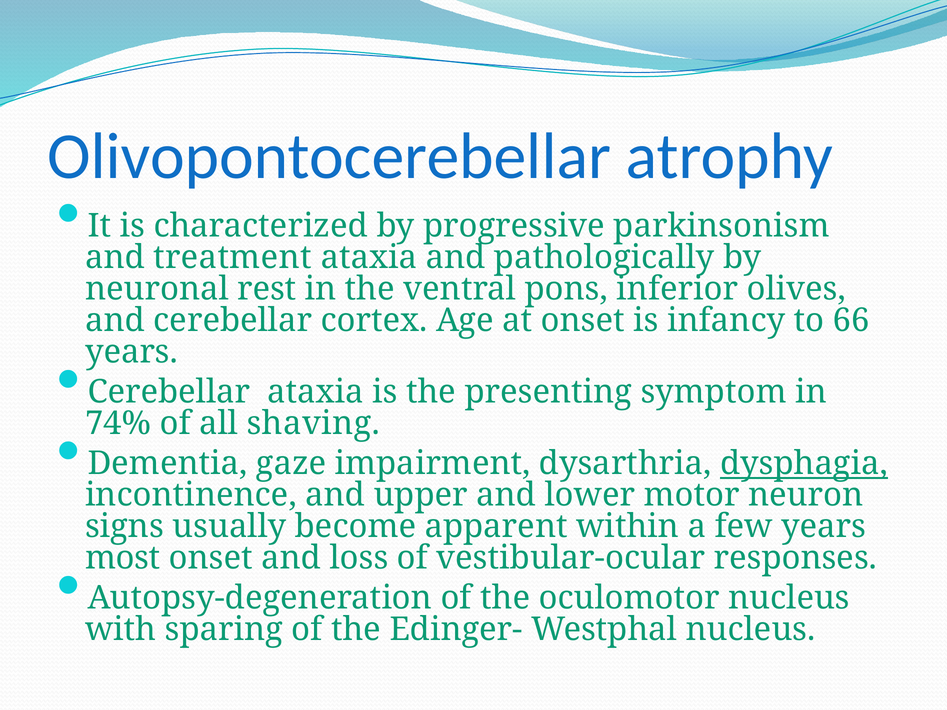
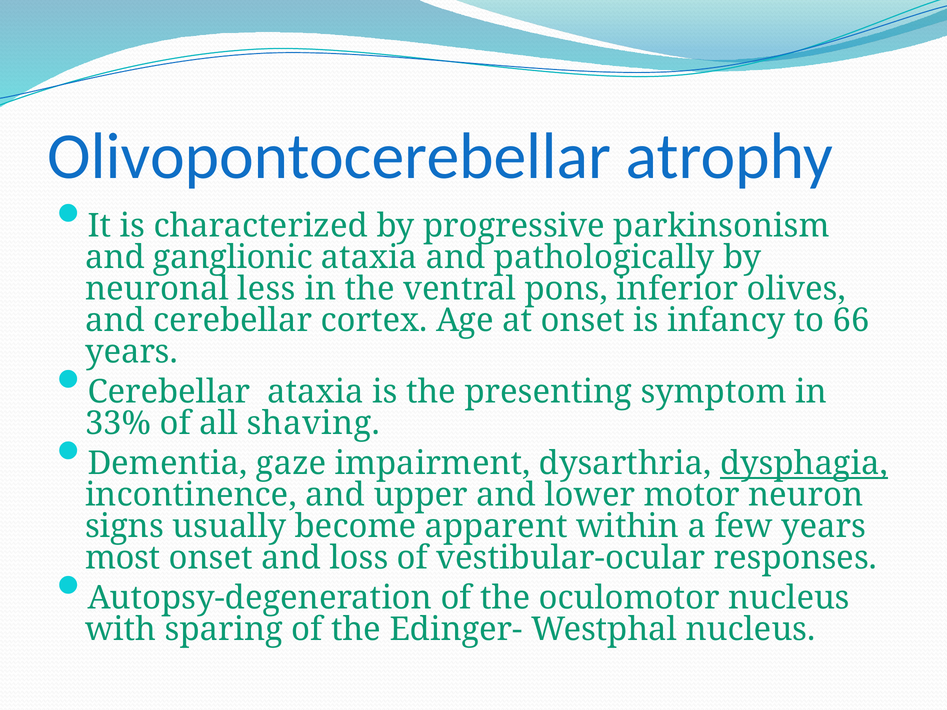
treatment: treatment -> ganglionic
rest: rest -> less
74%: 74% -> 33%
